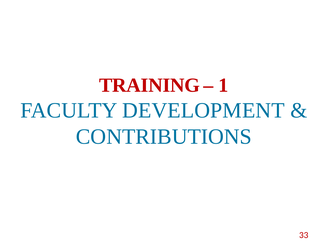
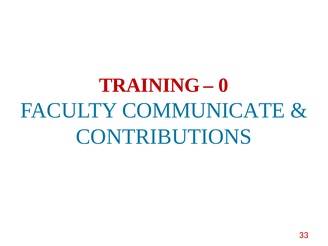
1: 1 -> 0
DEVELOPMENT: DEVELOPMENT -> COMMUNICATE
